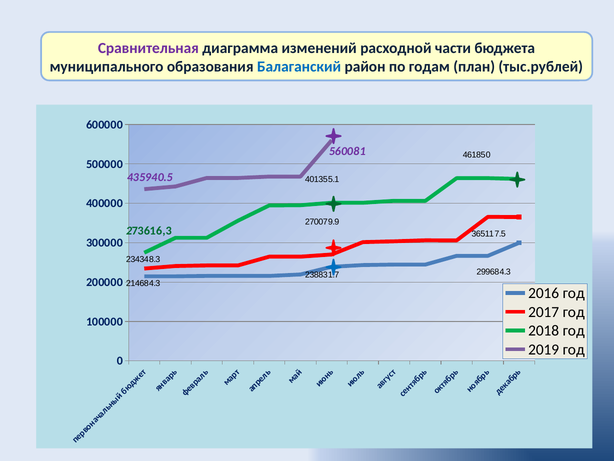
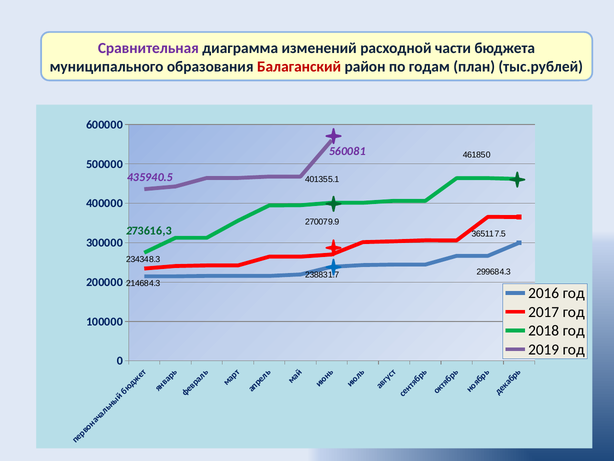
Балаганский colour: blue -> red
